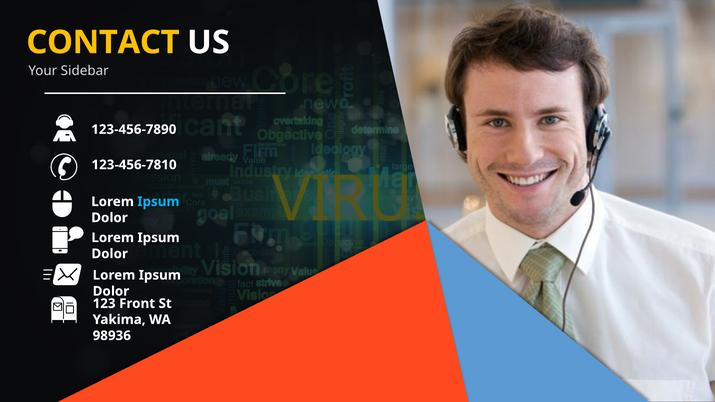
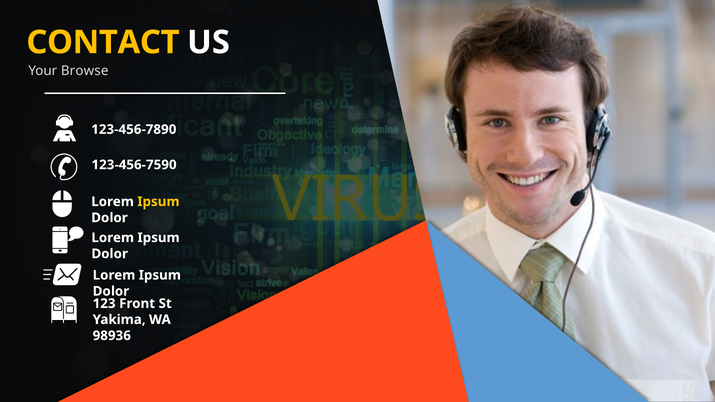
Sidebar: Sidebar -> Browse
123-456-7810: 123-456-7810 -> 123-456-7590
Ipsum at (158, 202) colour: light blue -> yellow
